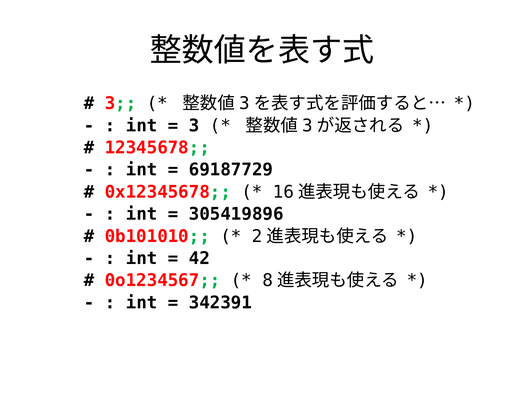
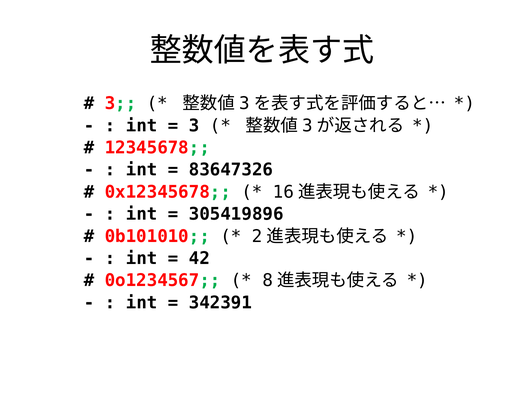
69187729: 69187729 -> 83647326
